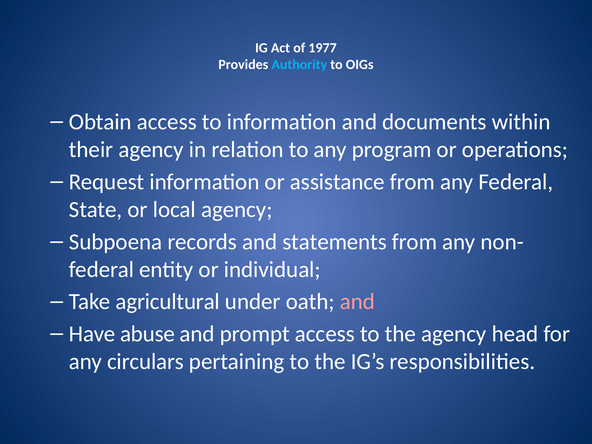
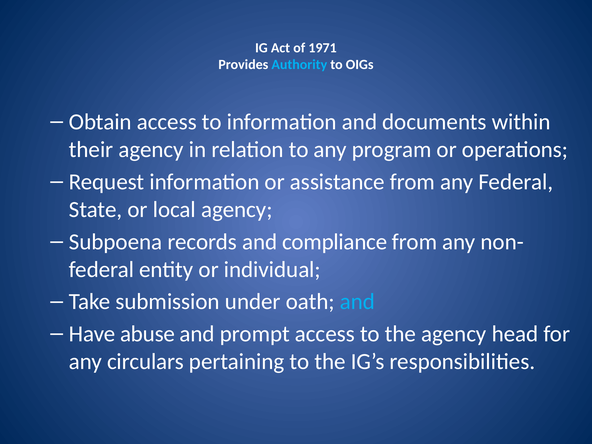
1977: 1977 -> 1971
statements: statements -> compliance
agricultural: agricultural -> submission
and at (357, 302) colour: pink -> light blue
